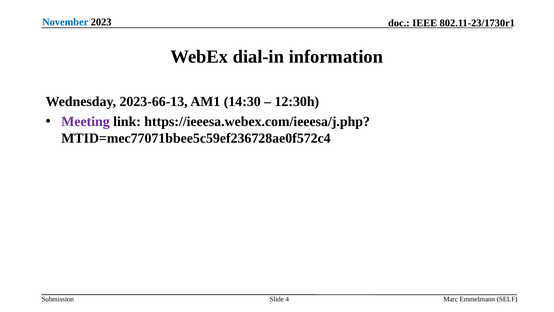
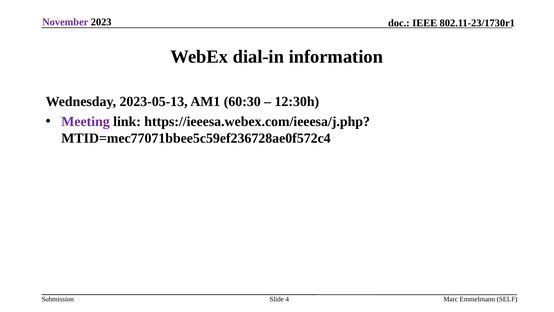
November colour: blue -> purple
2023-66-13: 2023-66-13 -> 2023-05-13
14:30: 14:30 -> 60:30
